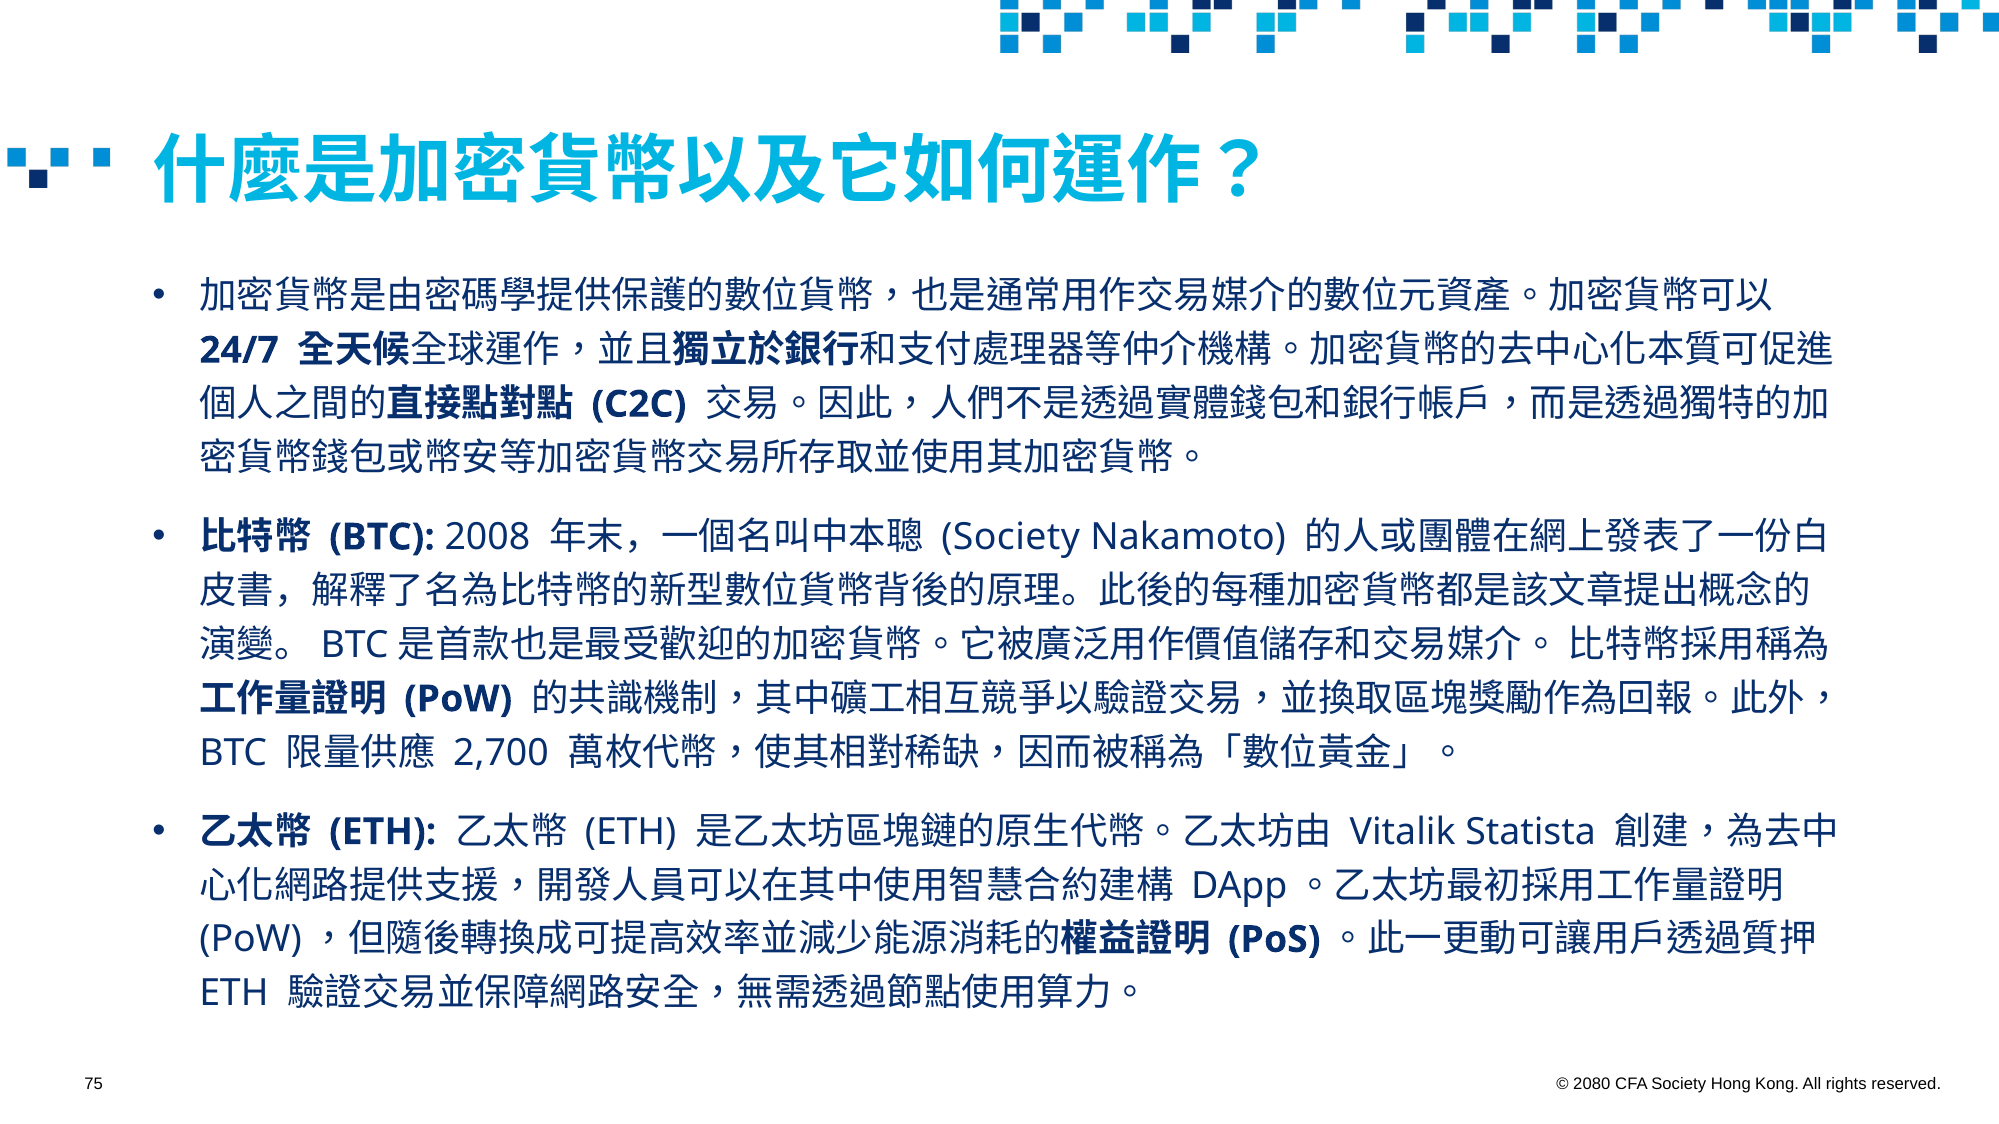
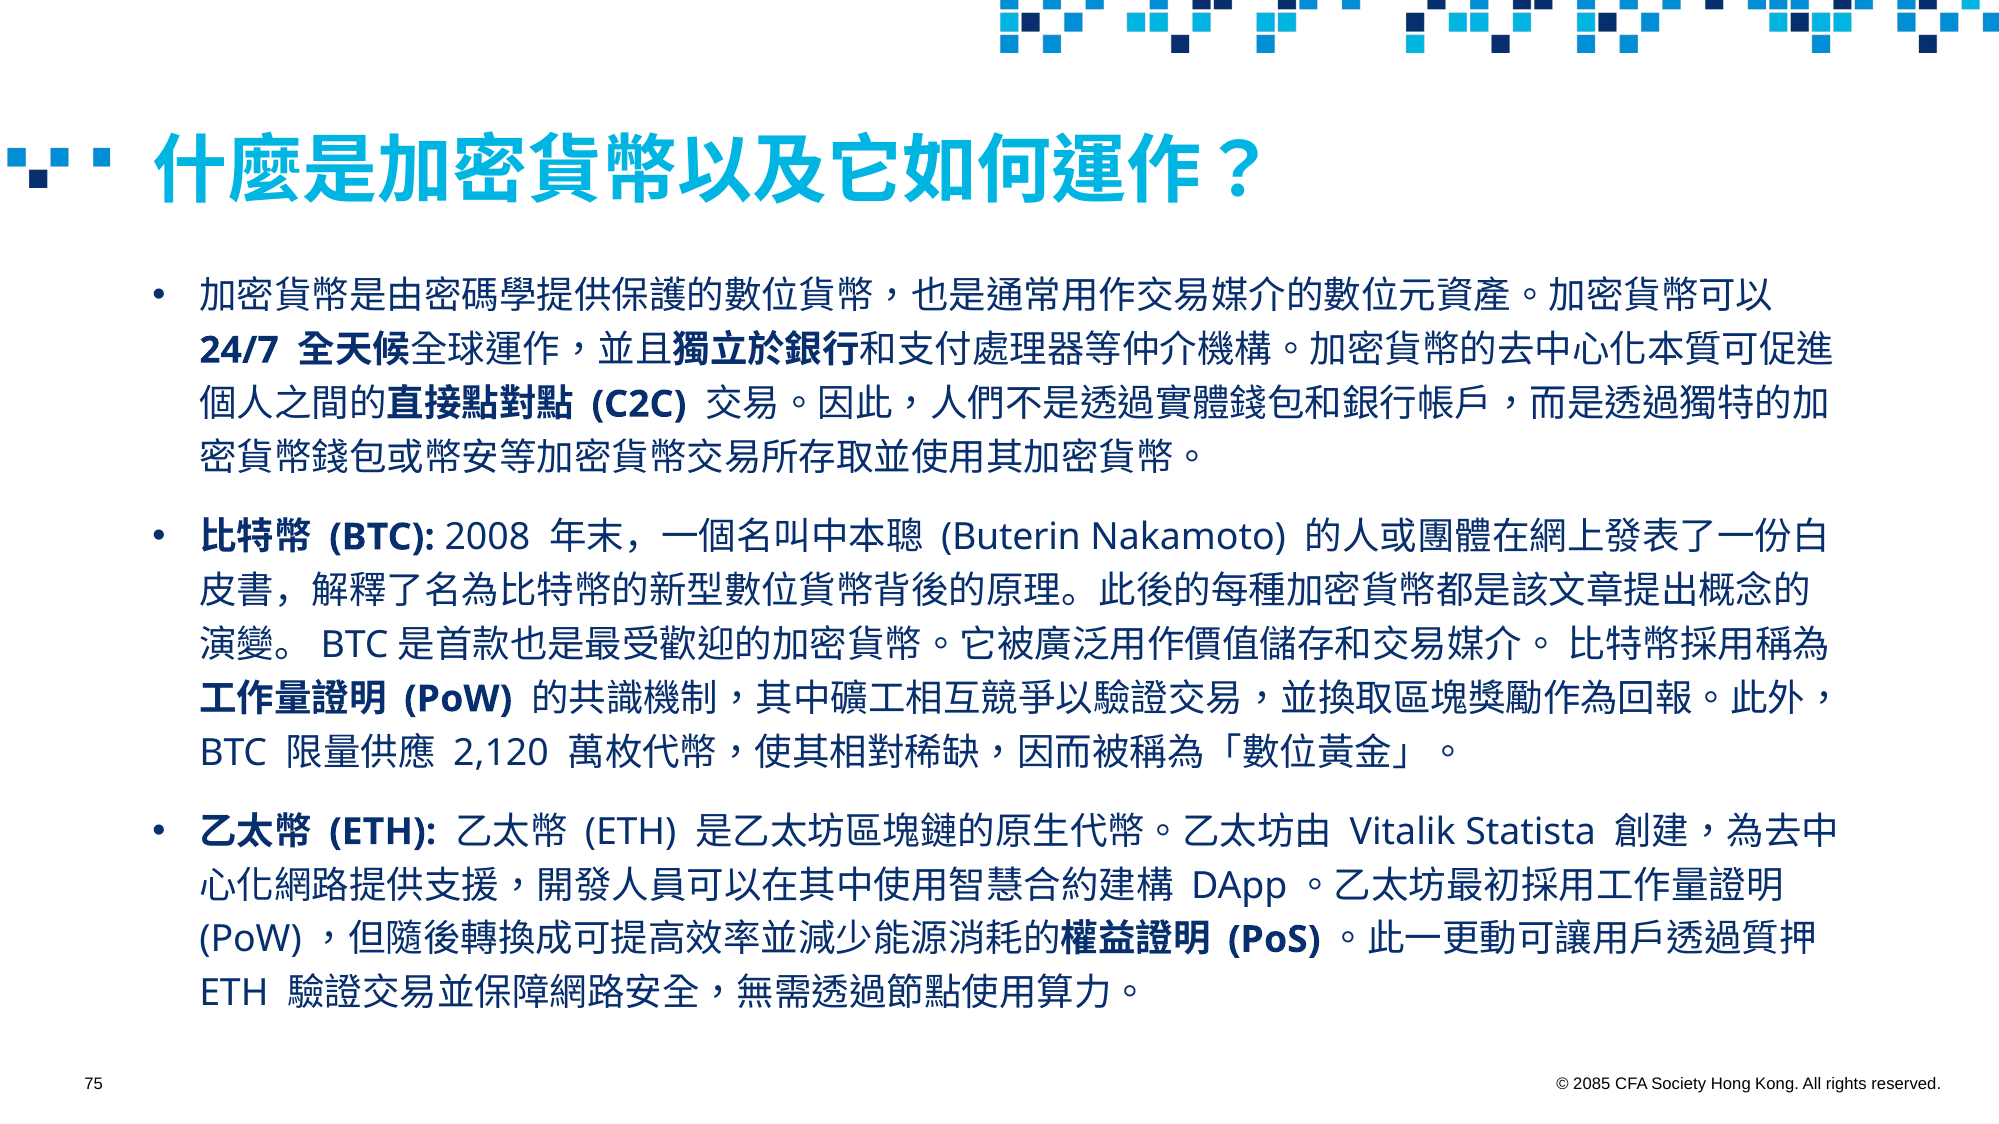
Society at (1011, 537): Society -> Buterin
2,700: 2,700 -> 2,120
2080: 2080 -> 2085
